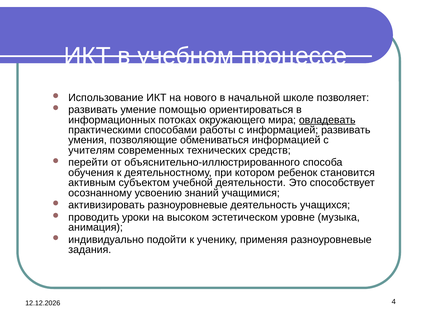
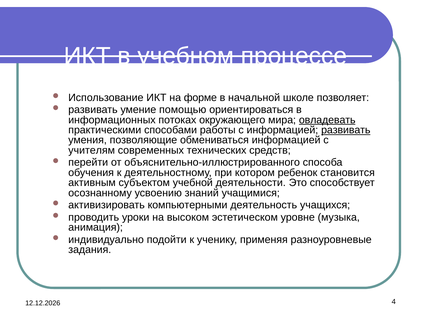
нового: нового -> форме
развивать at (346, 130) underline: none -> present
активизировать разноуровневые: разноуровневые -> компьютерными
